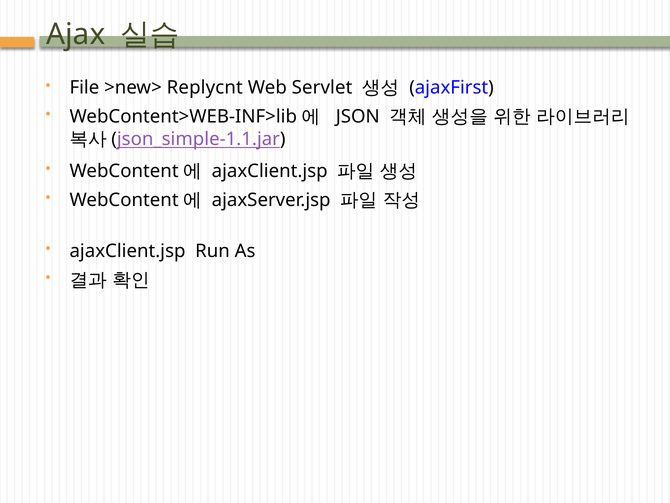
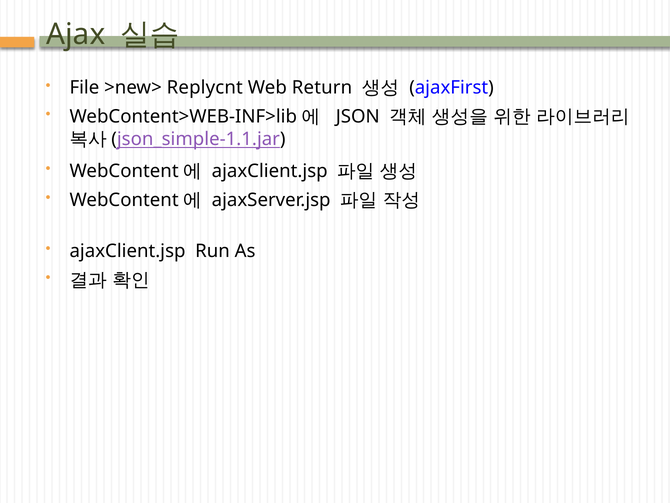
Servlet: Servlet -> Return
